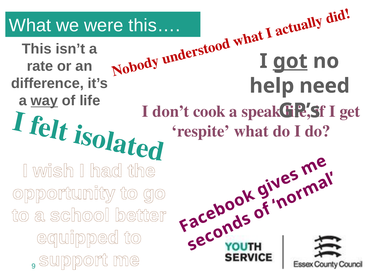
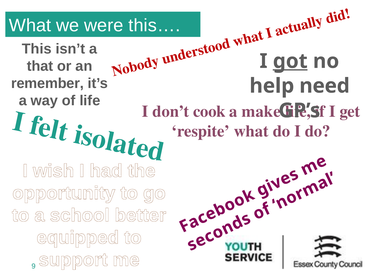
rate: rate -> that
difference: difference -> remember
way underline: present -> none
speak: speak -> make
